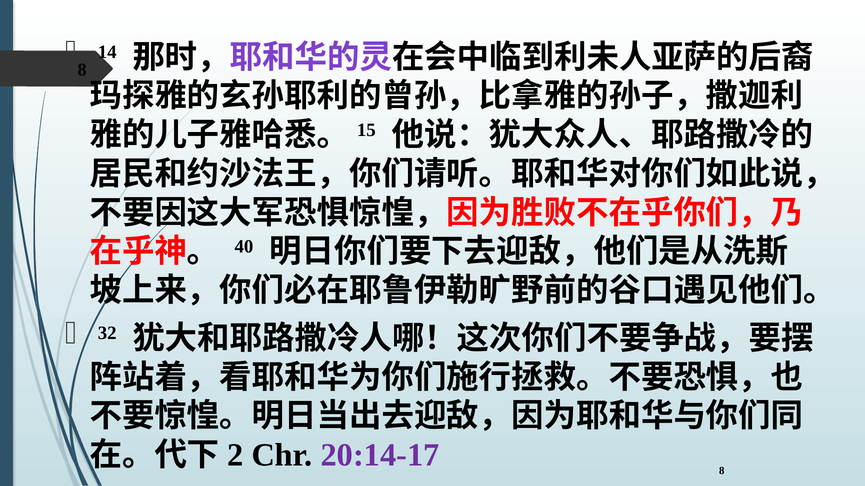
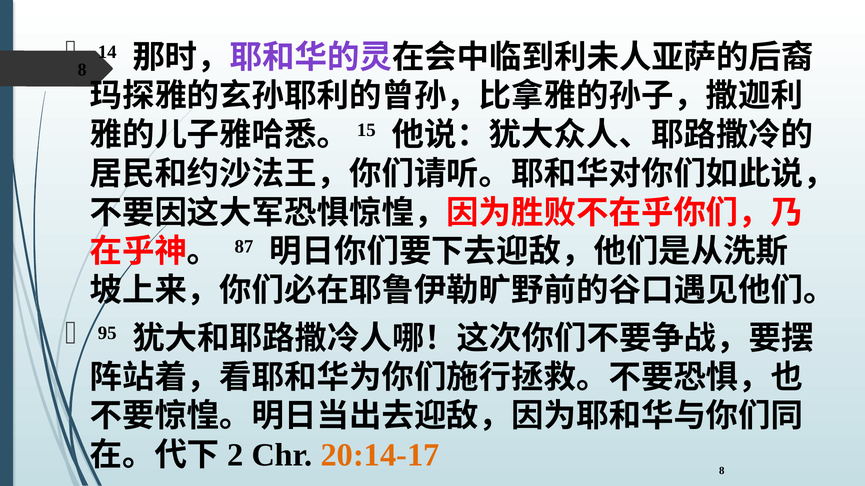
40: 40 -> 87
32: 32 -> 95
20:14-17 colour: purple -> orange
